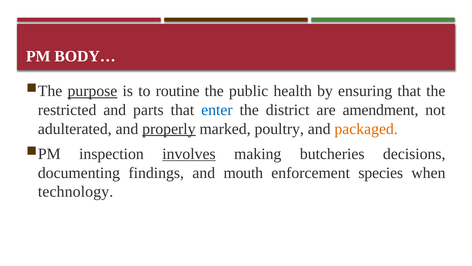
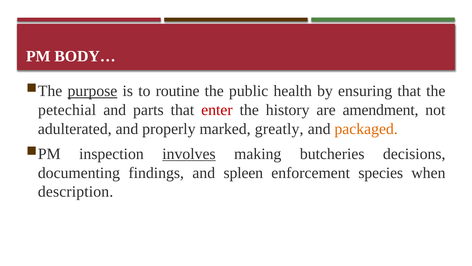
restricted: restricted -> petechial
enter colour: blue -> red
district: district -> history
properly underline: present -> none
poultry: poultry -> greatly
mouth: mouth -> spleen
technology: technology -> description
